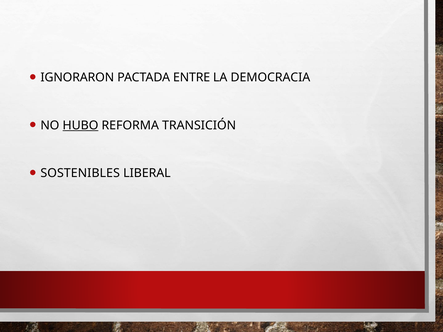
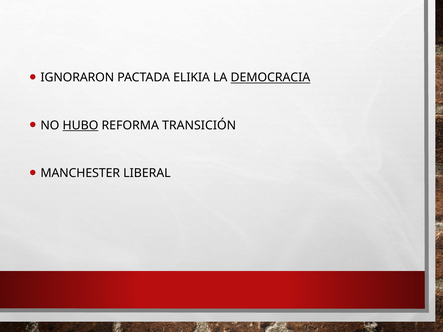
ENTRE: ENTRE -> ELIKIA
DEMOCRACIA underline: none -> present
SOSTENIBLES: SOSTENIBLES -> MANCHESTER
